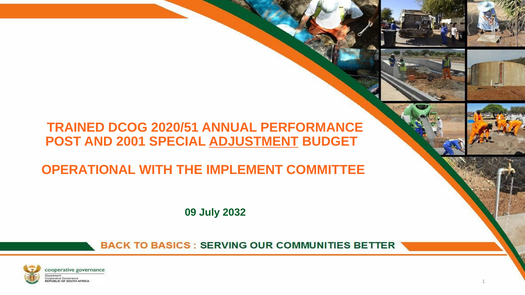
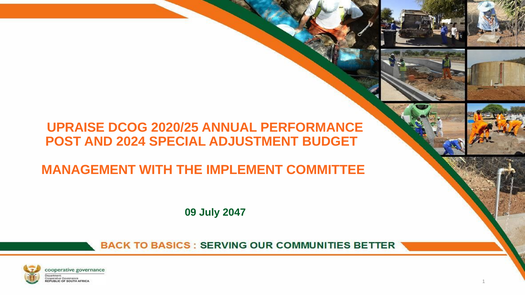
TRAINED: TRAINED -> UPRAISE
2020/51: 2020/51 -> 2020/25
2001: 2001 -> 2024
ADJUSTMENT underline: present -> none
OPERATIONAL: OPERATIONAL -> MANAGEMENT
2032: 2032 -> 2047
